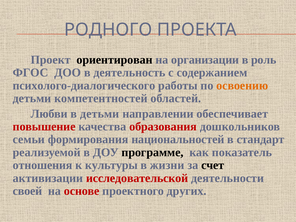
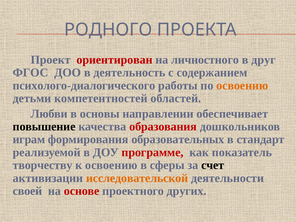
ориентирован colour: black -> red
организации: организации -> личностного
роль: роль -> друг
в детьми: детьми -> основы
повышение colour: red -> black
семьи: семьи -> играм
национальностей: национальностей -> образовательных
программе colour: black -> red
отношения: отношения -> творчеству
к культуры: культуры -> освоению
жизни: жизни -> сферы
исследовательской colour: red -> orange
